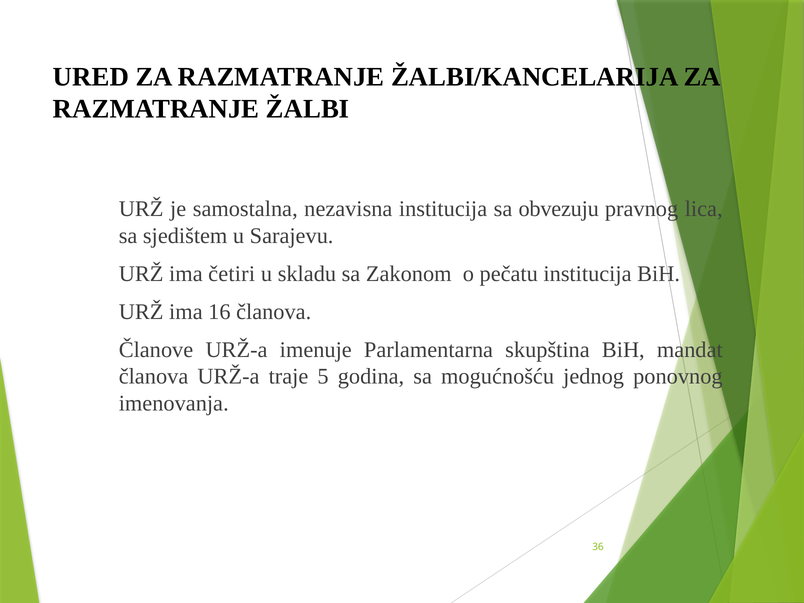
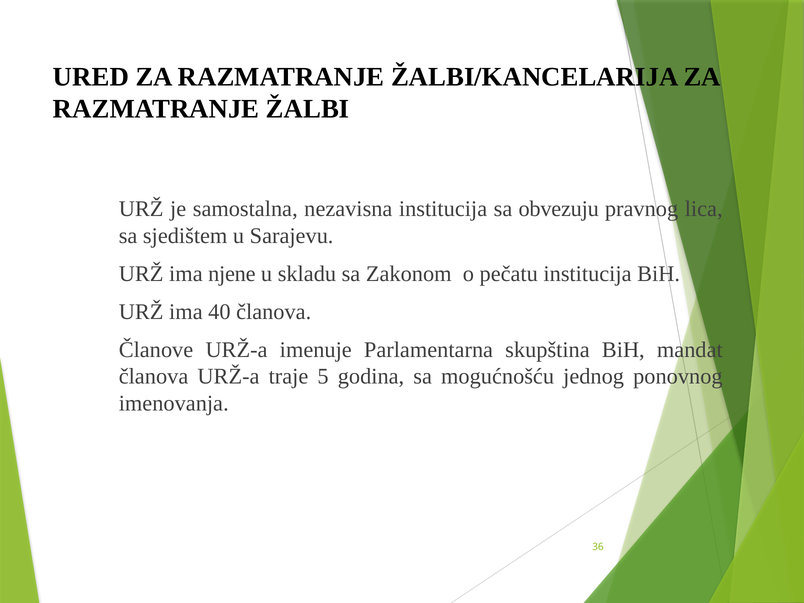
četiri: četiri -> njene
16: 16 -> 40
